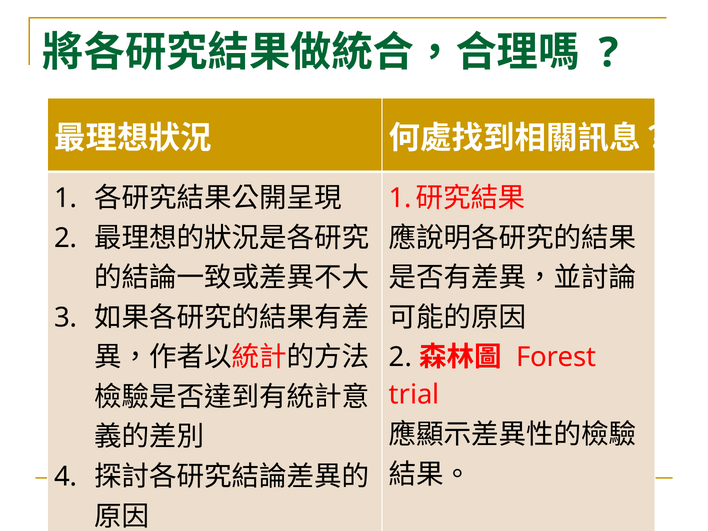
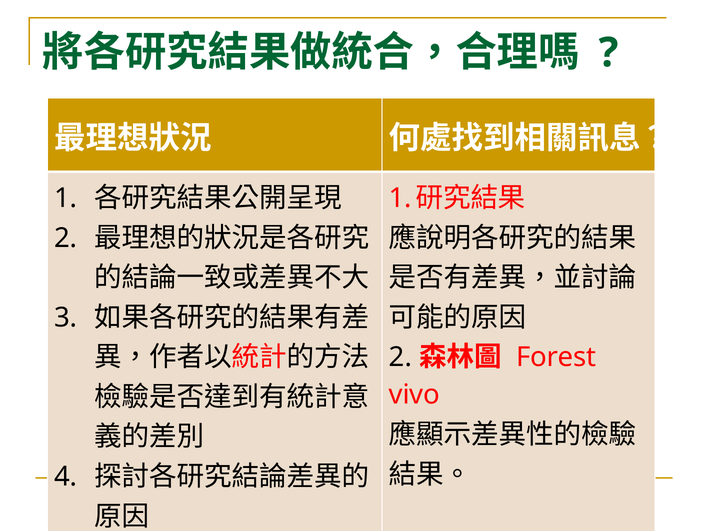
trial: trial -> vivo
